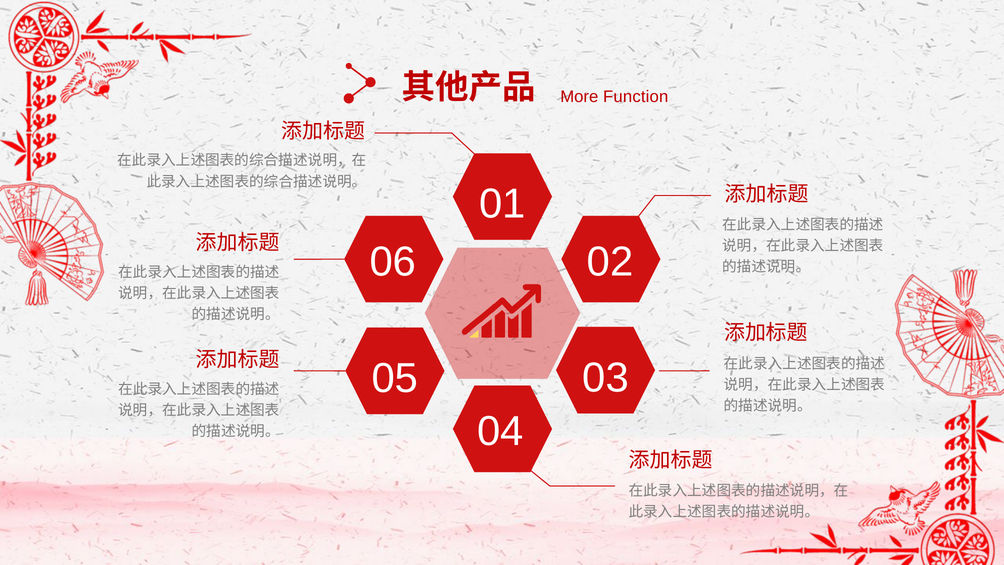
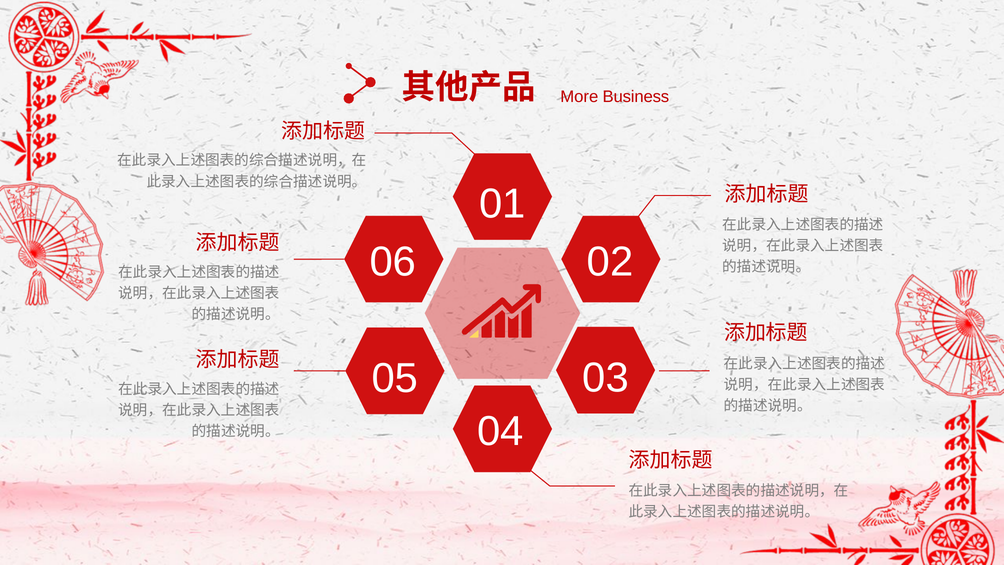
Function: Function -> Business
